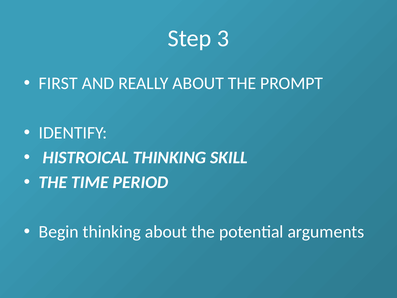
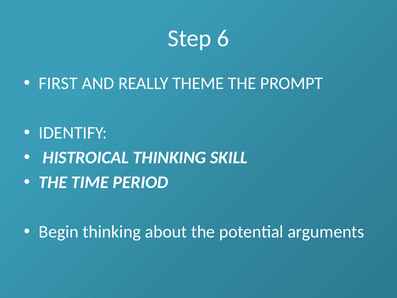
3: 3 -> 6
REALLY ABOUT: ABOUT -> THEME
